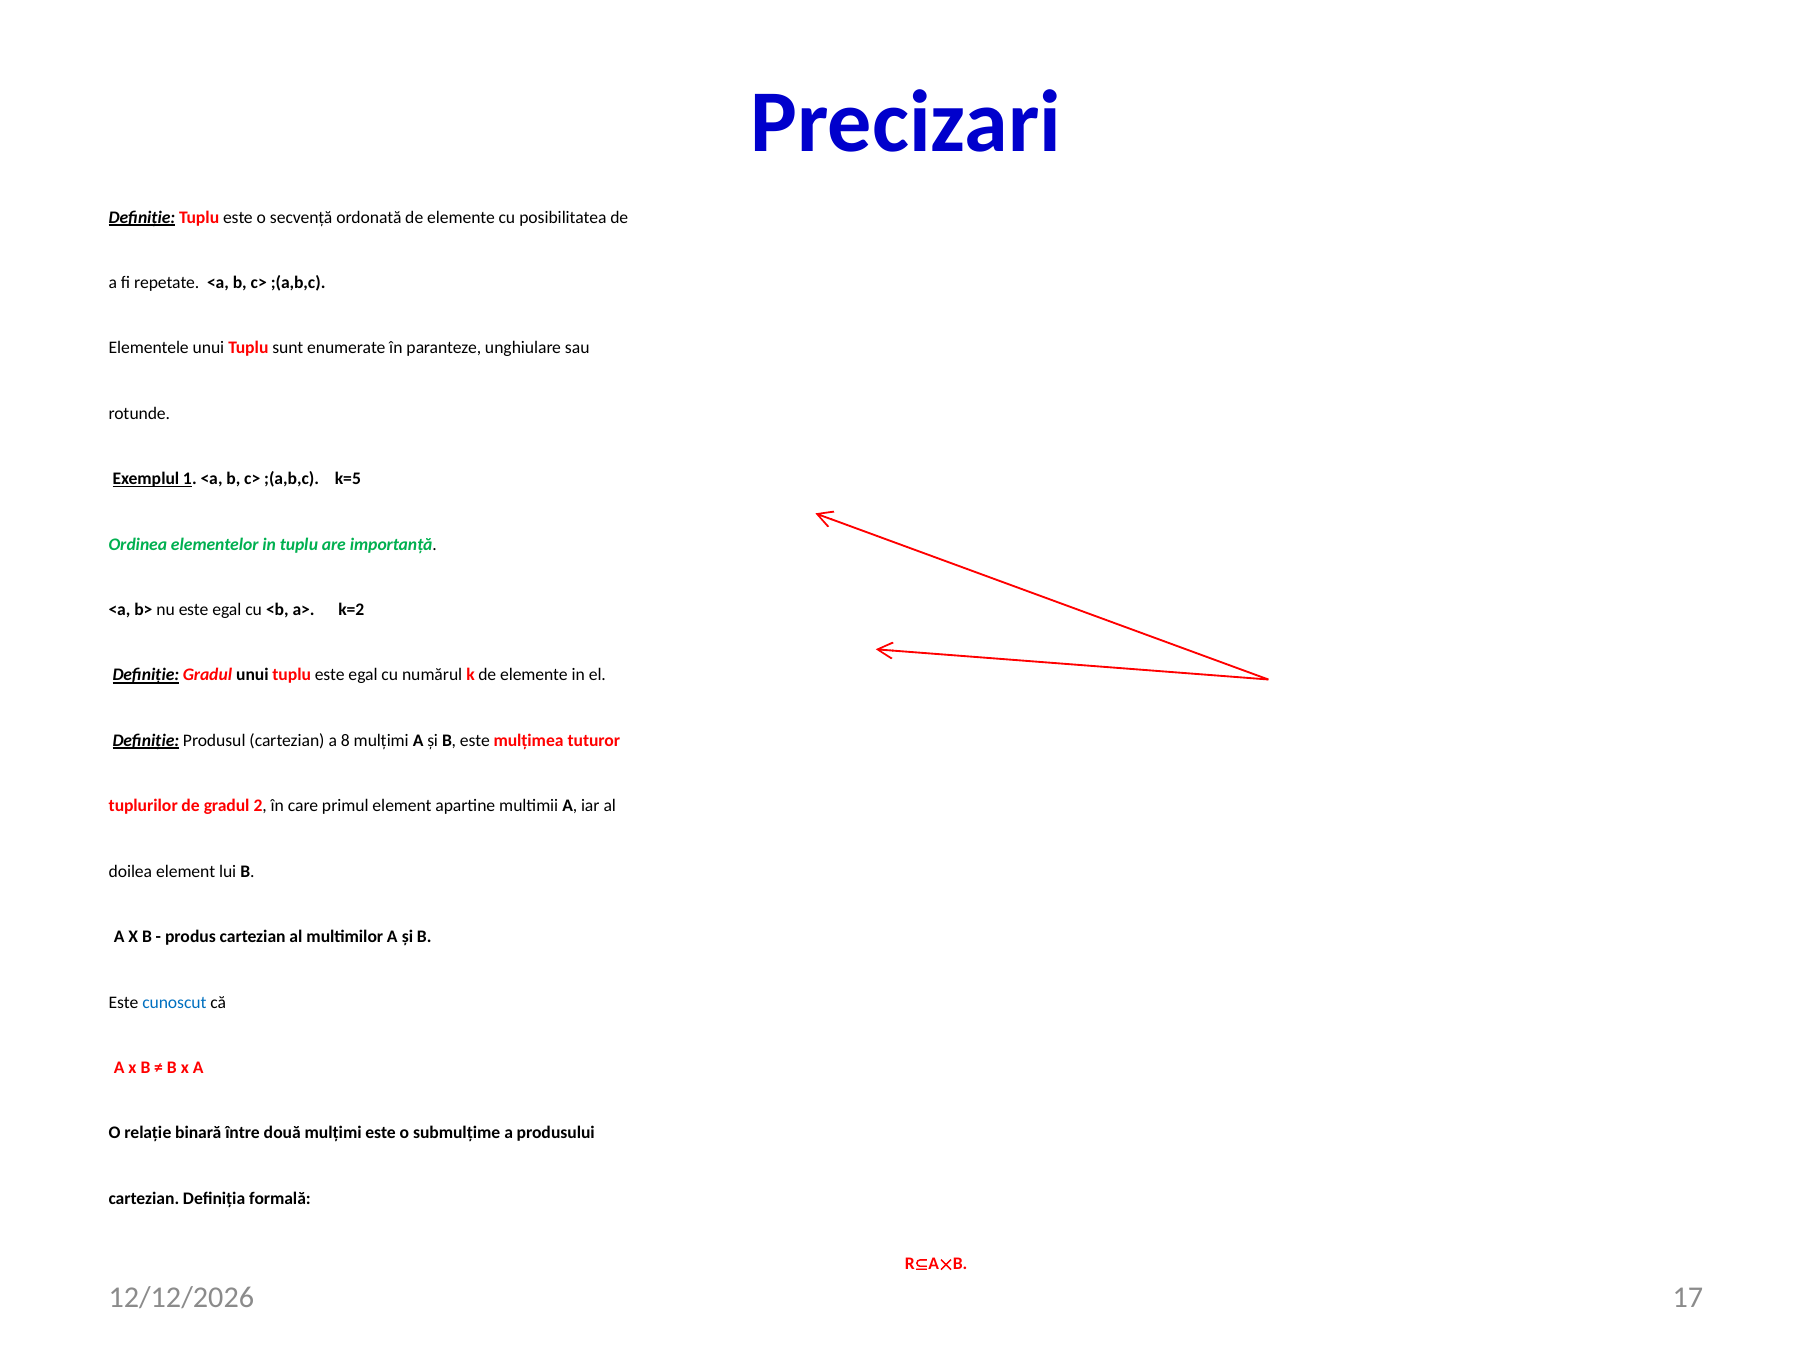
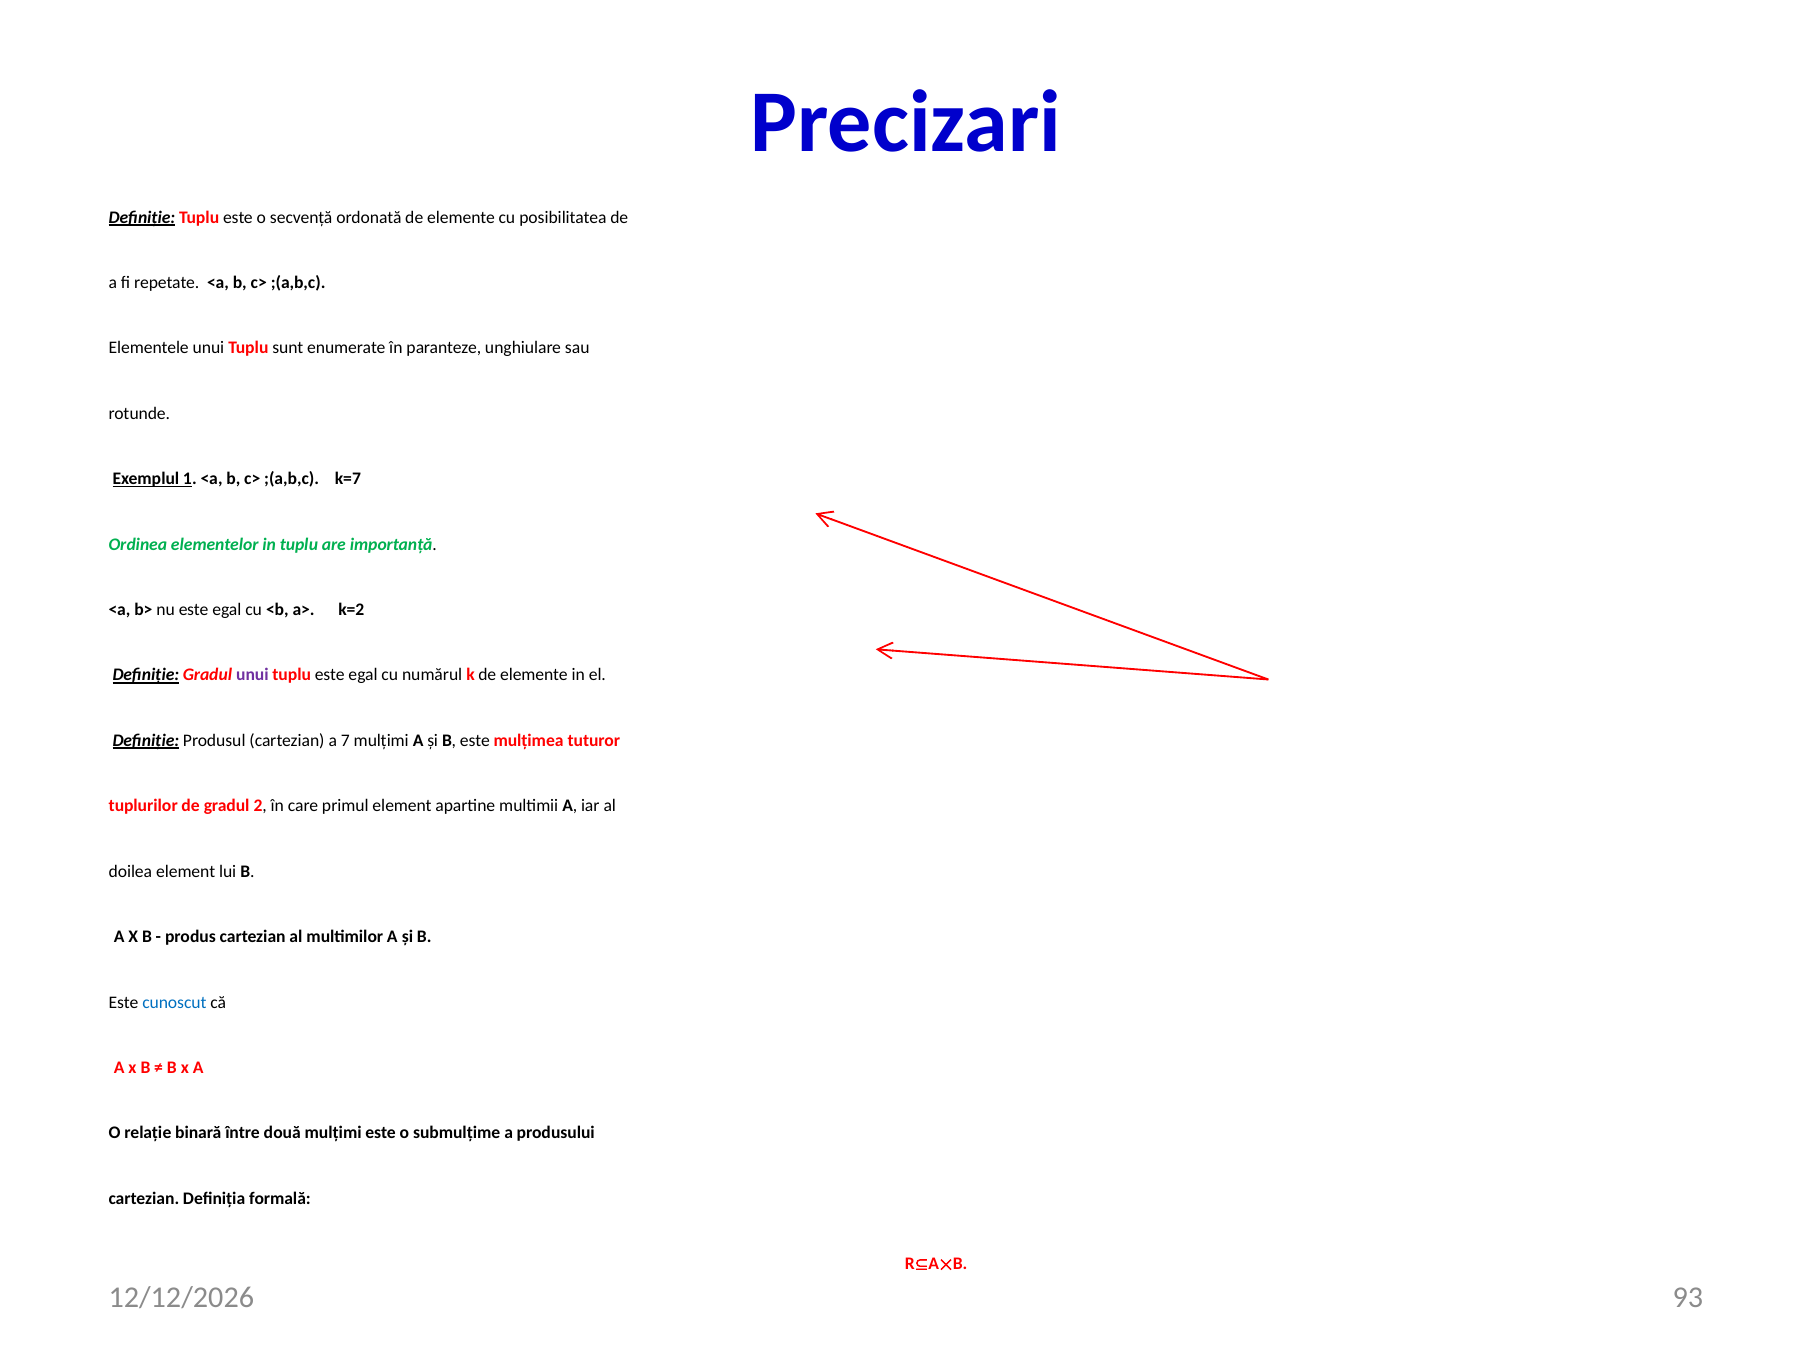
k=5: k=5 -> k=7
unui at (252, 675) colour: black -> purple
8: 8 -> 7
17: 17 -> 93
